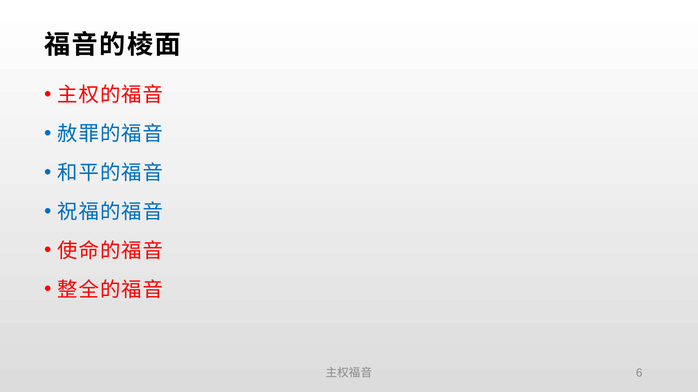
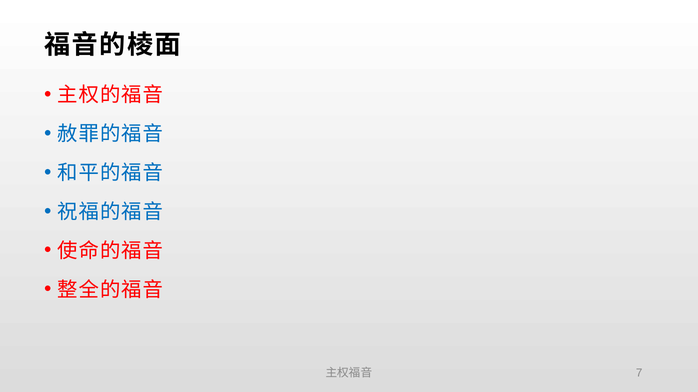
6: 6 -> 7
